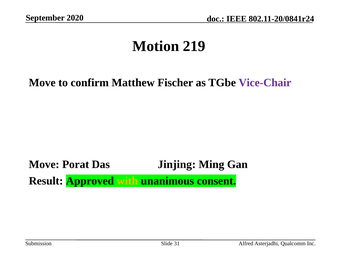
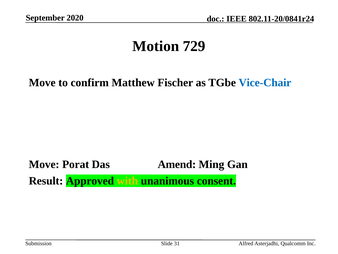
219: 219 -> 729
Vice-Chair colour: purple -> blue
Jinjing: Jinjing -> Amend
